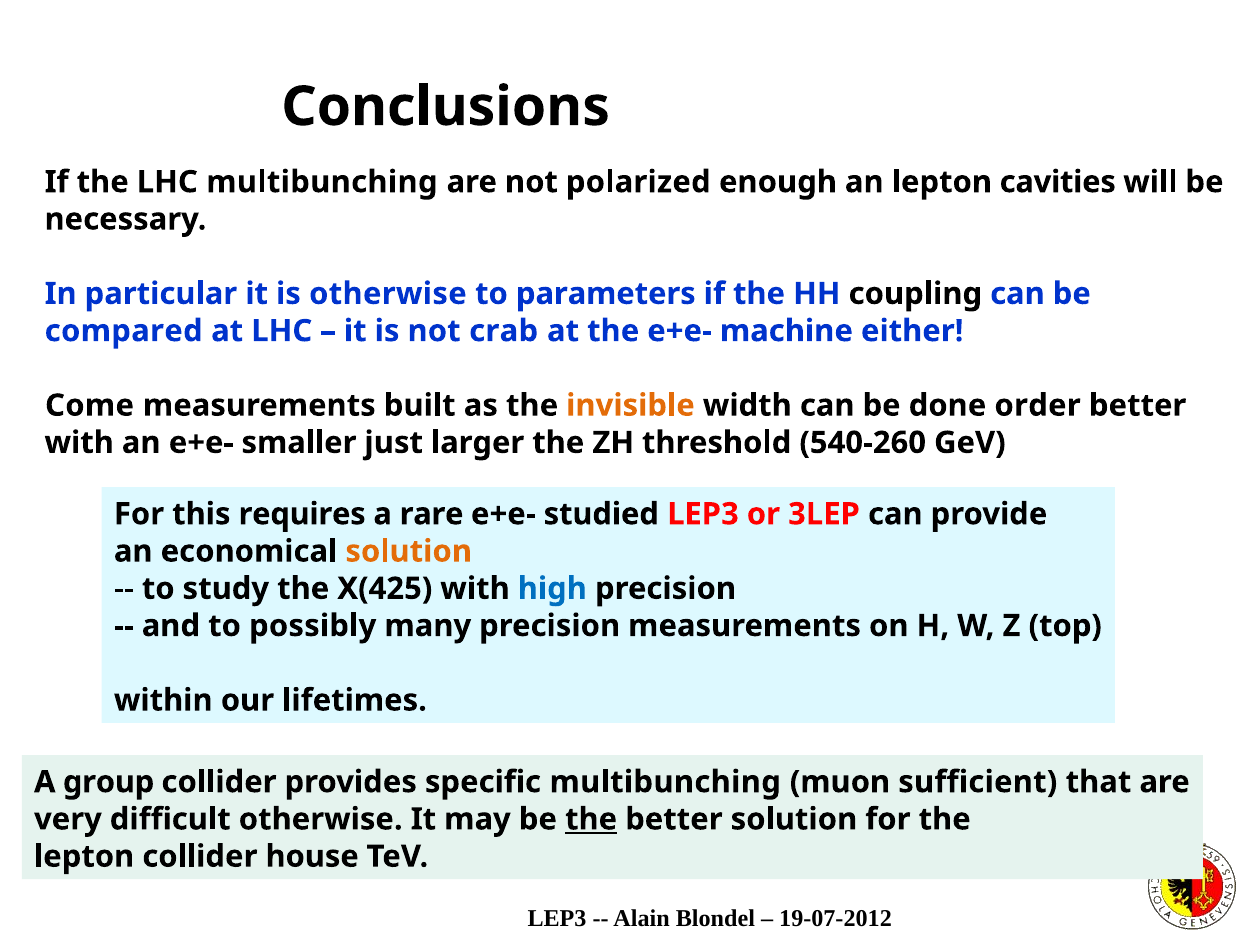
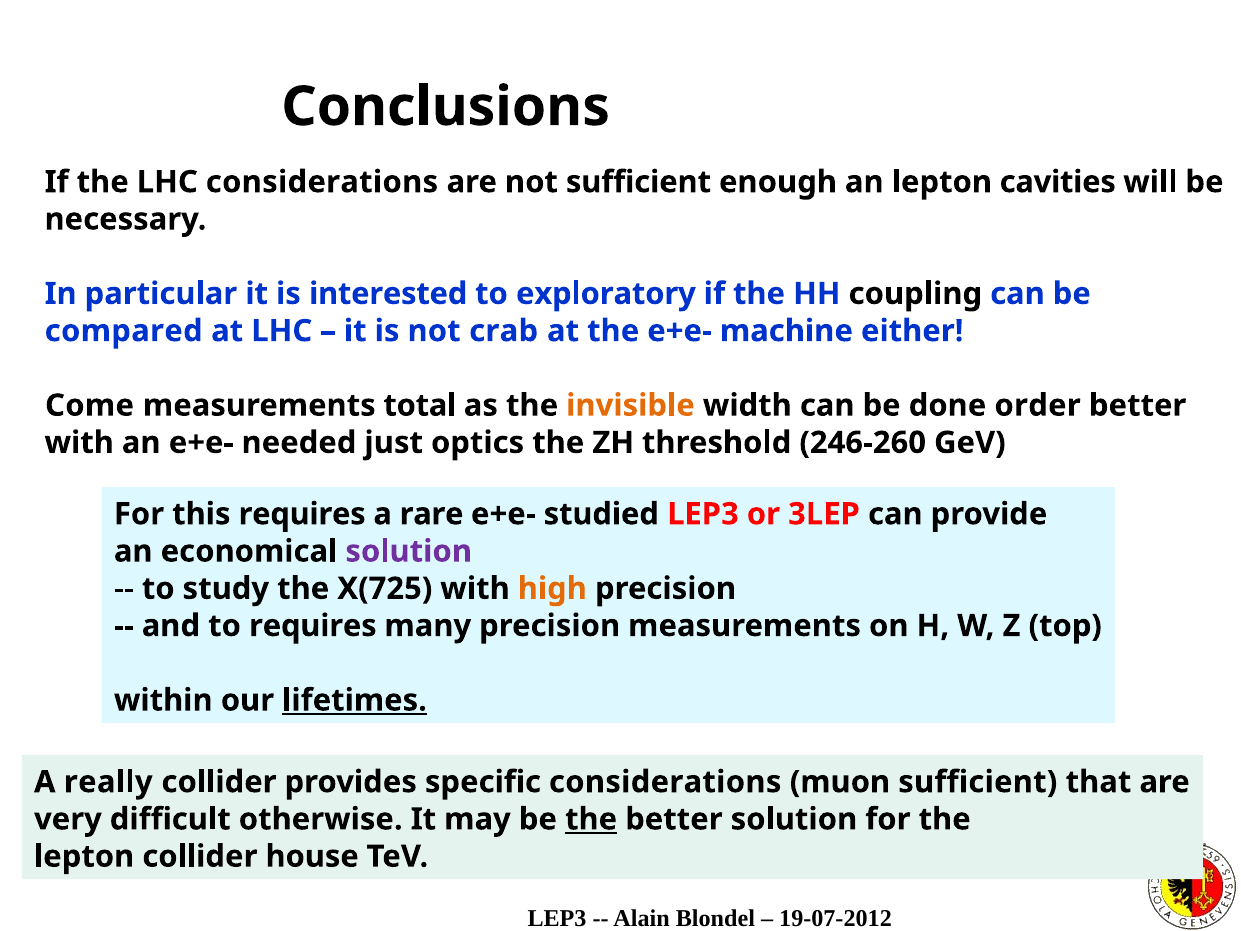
LHC multibunching: multibunching -> considerations
not polarized: polarized -> sufficient
is otherwise: otherwise -> interested
parameters: parameters -> exploratory
built: built -> total
smaller: smaller -> needed
larger: larger -> optics
540-260: 540-260 -> 246-260
solution at (409, 551) colour: orange -> purple
X(425: X(425 -> X(725
high colour: blue -> orange
to possibly: possibly -> requires
lifetimes underline: none -> present
group: group -> really
specific multibunching: multibunching -> considerations
